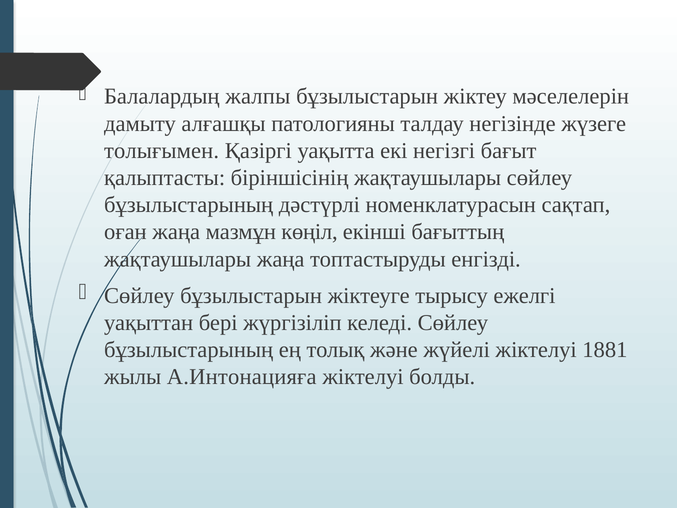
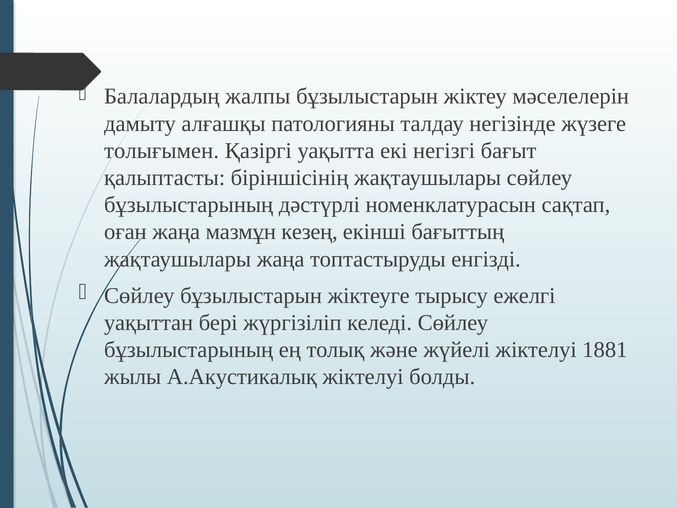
көңіл: көңіл -> кезең
А.Интонацияға: А.Интонацияға -> А.Акустикалық
